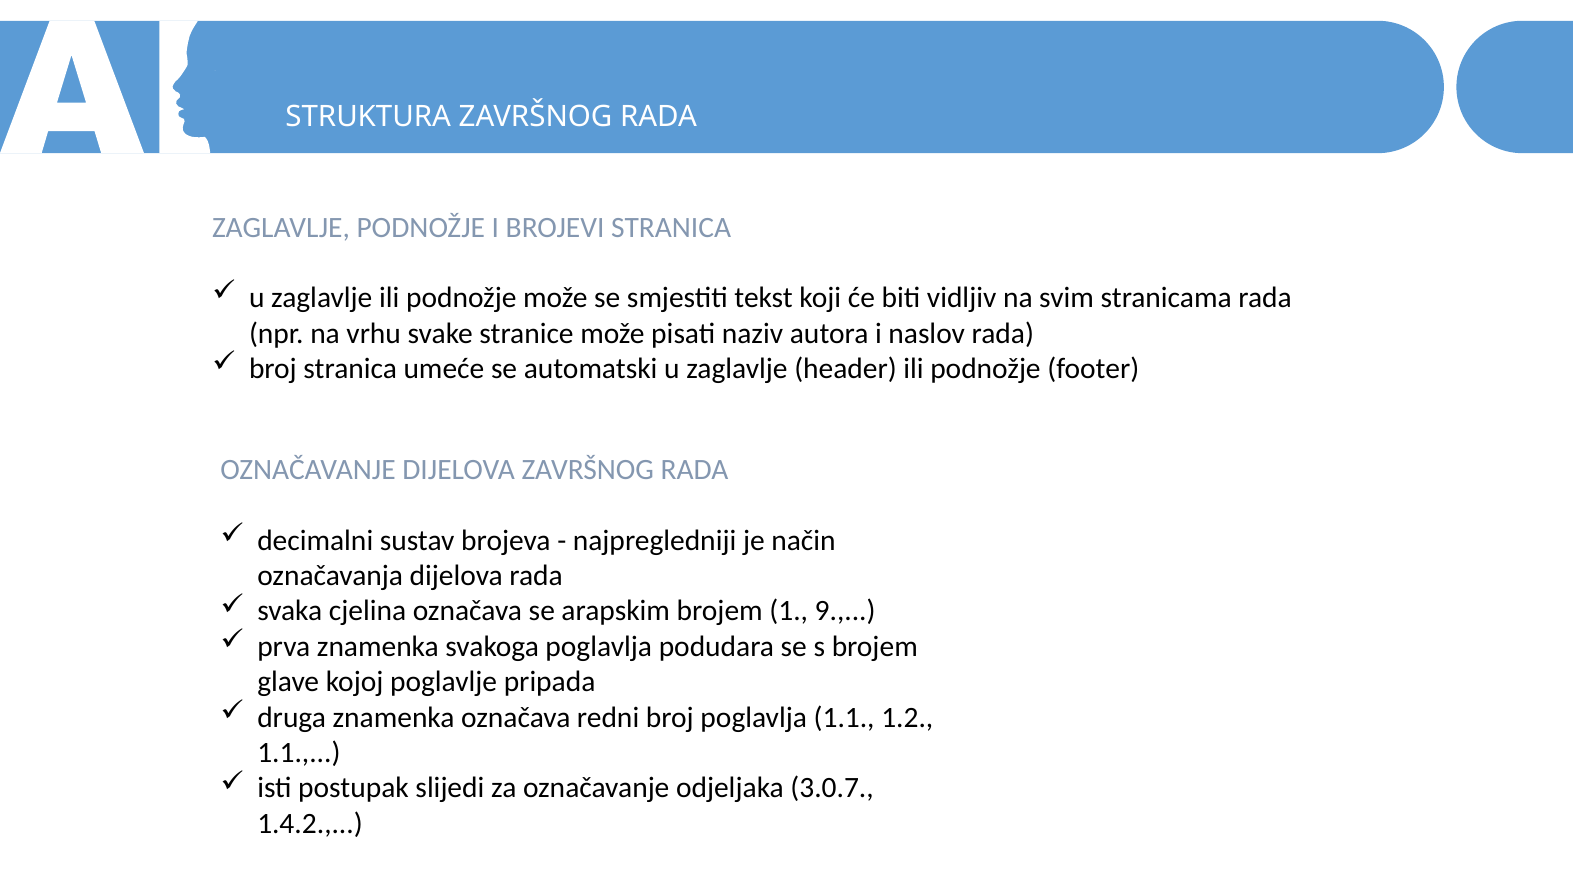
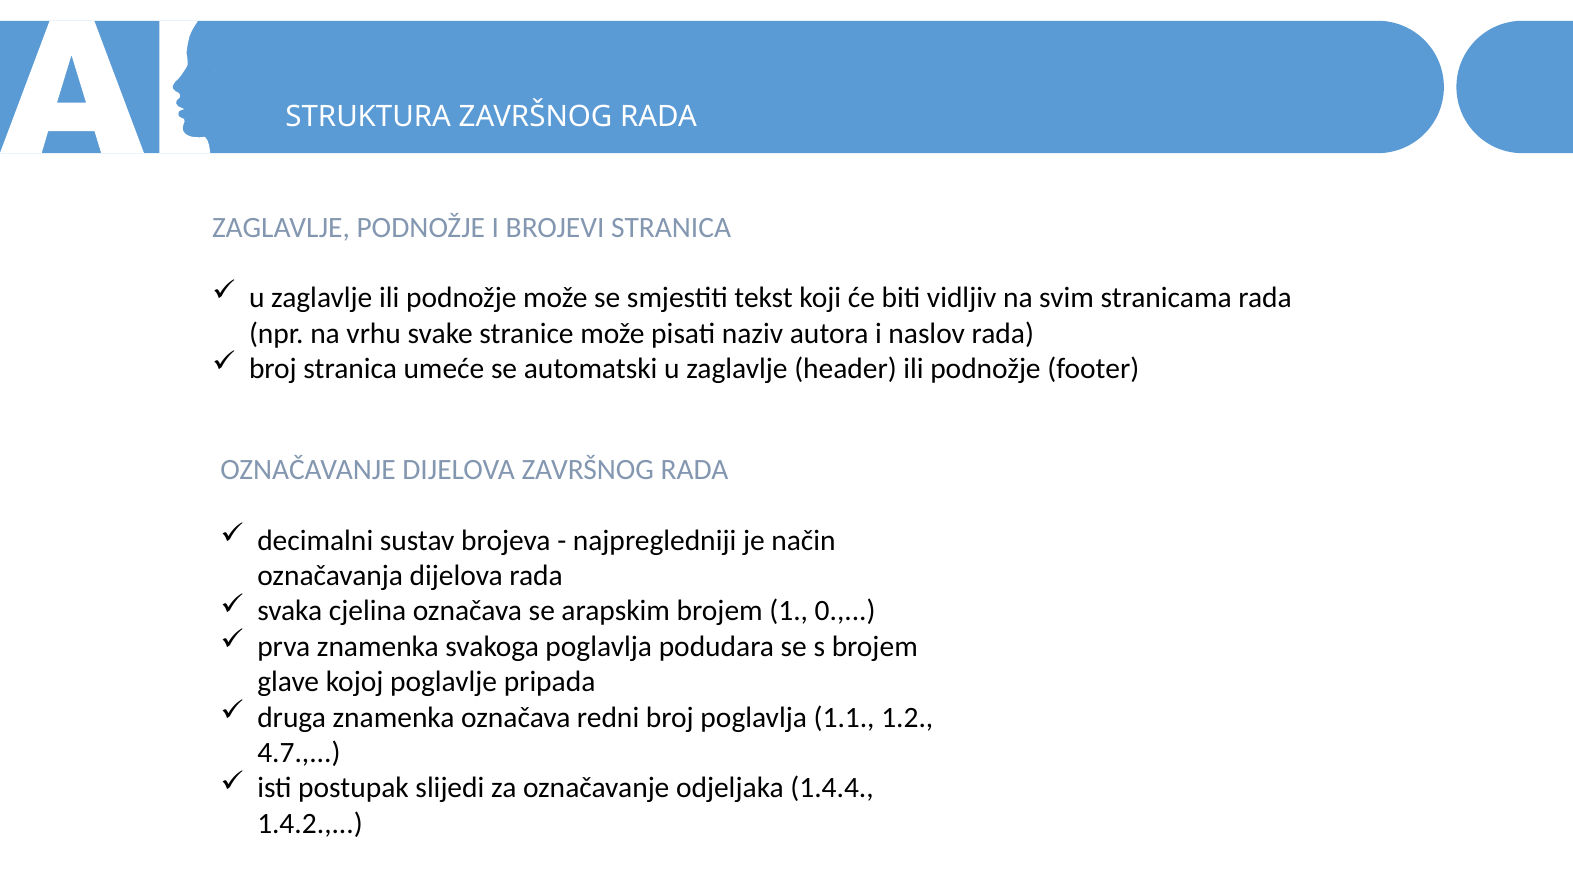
9: 9 -> 0
1.1 at (299, 753): 1.1 -> 4.7
3.0.7: 3.0.7 -> 1.4.4
